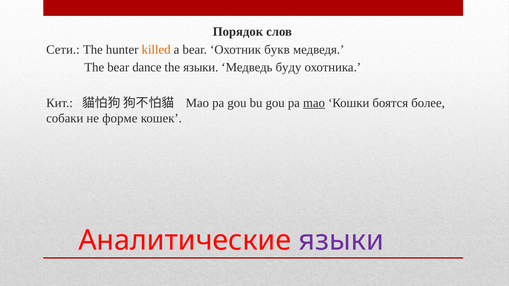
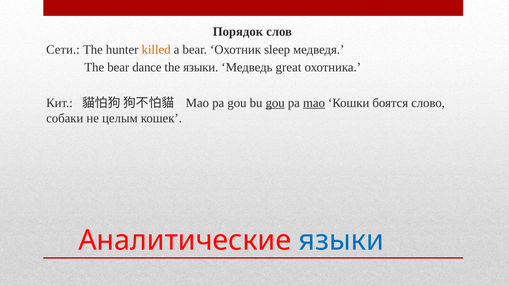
букв: букв -> sleep
буду: буду -> great
gou at (275, 103) underline: none -> present
более: более -> слово
форме: форме -> целым
языки at (341, 241) colour: purple -> blue
